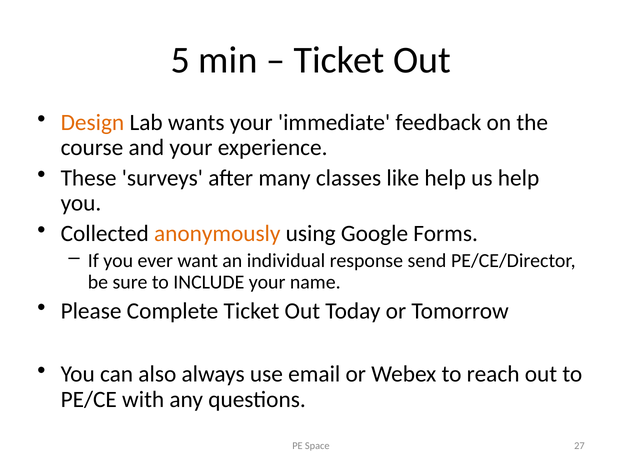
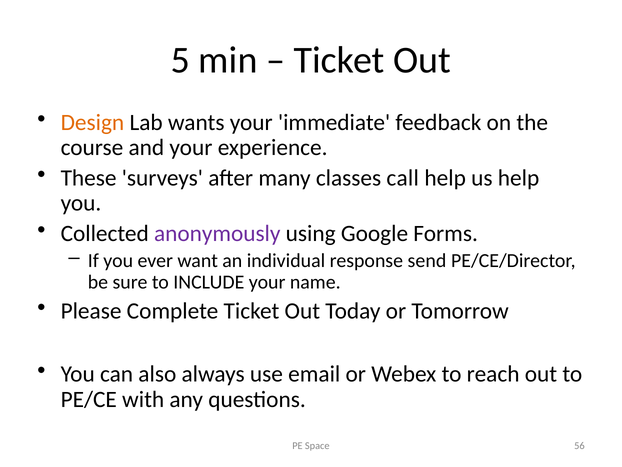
like: like -> call
anonymously colour: orange -> purple
27: 27 -> 56
